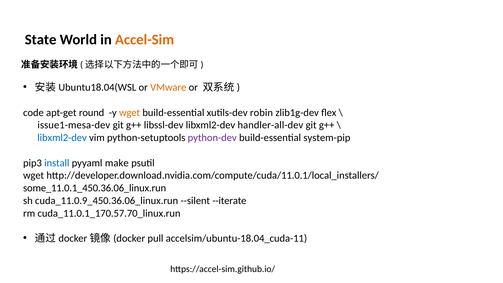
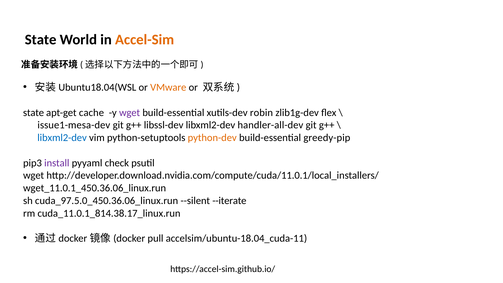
code at (33, 113): code -> state
round: round -> cache
wget at (130, 113) colour: orange -> purple
python-dev colour: purple -> orange
system-pip: system-pip -> greedy-pip
install colour: blue -> purple
make: make -> check
some_11.0.1_450.36.06_linux.run: some_11.0.1_450.36.06_linux.run -> wget_11.0.1_450.36.06_linux.run
cuda_11.0.9_450.36.06_linux.run: cuda_11.0.9_450.36.06_linux.run -> cuda_97.5.0_450.36.06_linux.run
cuda_11.0.1_170.57.70_linux.run: cuda_11.0.1_170.57.70_linux.run -> cuda_11.0.1_814.38.17_linux.run
